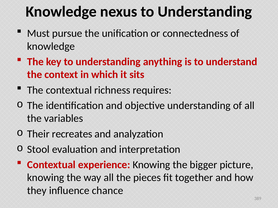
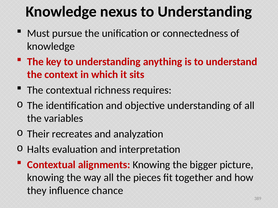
Stool: Stool -> Halts
experience: experience -> alignments
